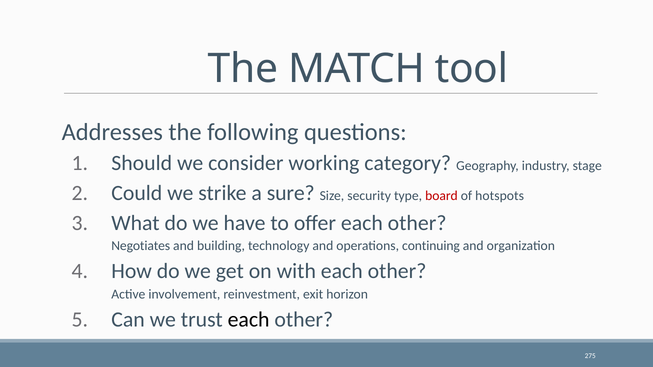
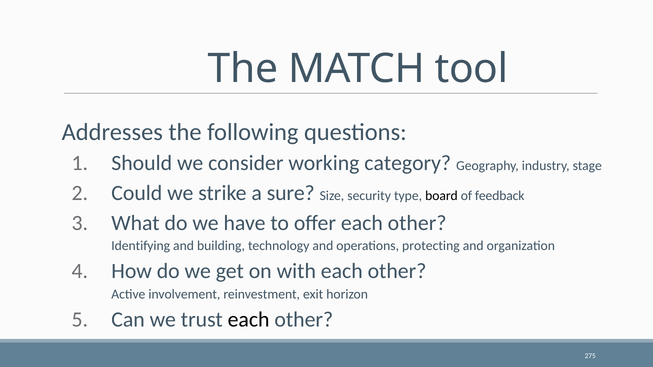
board colour: red -> black
hotspots: hotspots -> feedback
Negotiates: Negotiates -> Identifying
continuing: continuing -> protecting
